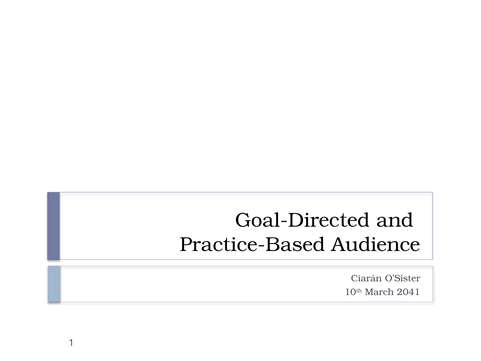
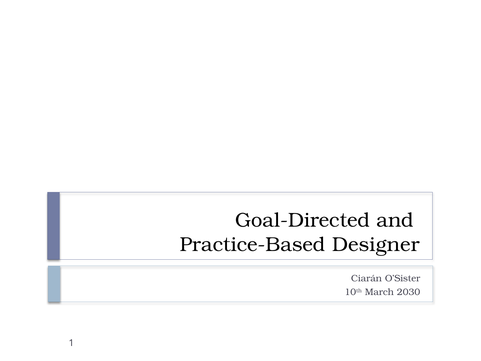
Audience: Audience -> Designer
2041: 2041 -> 2030
